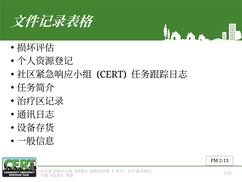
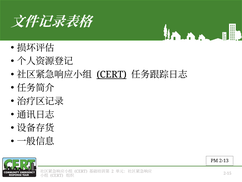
CERT at (112, 74) underline: none -> present
